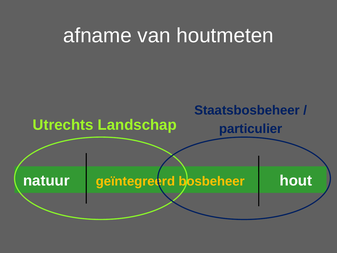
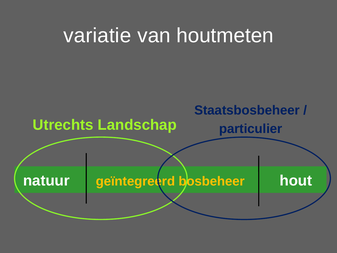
afname: afname -> variatie
